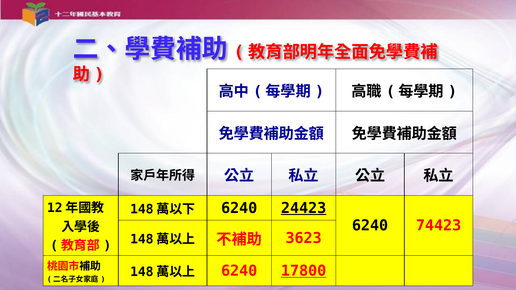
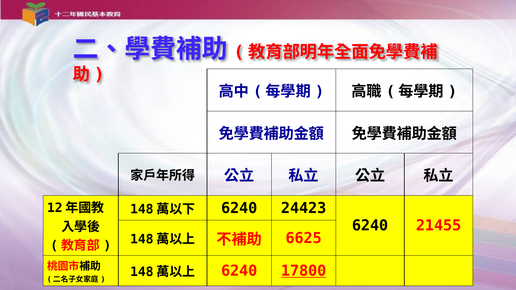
24423 underline: present -> none
74423: 74423 -> 21455
3623: 3623 -> 6625
